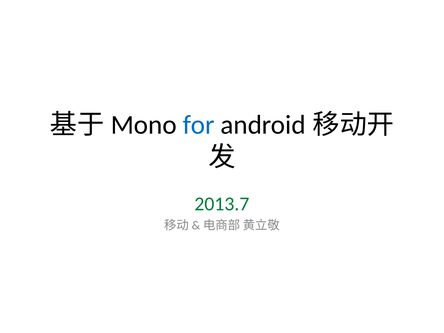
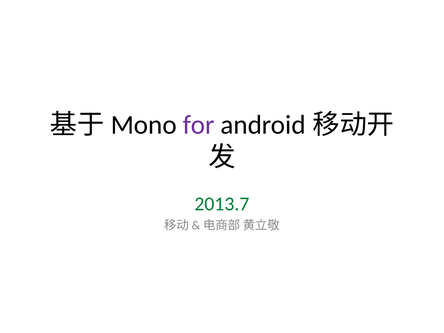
for colour: blue -> purple
